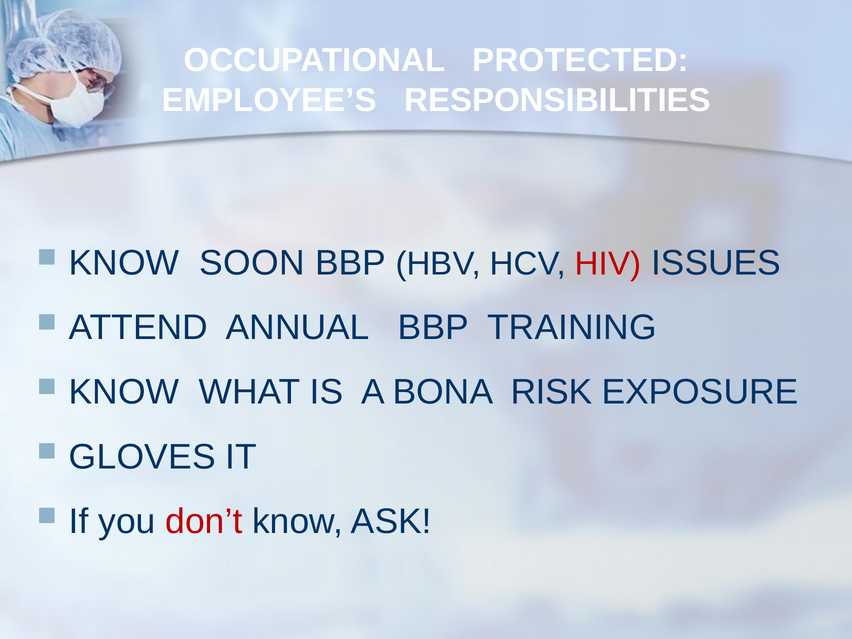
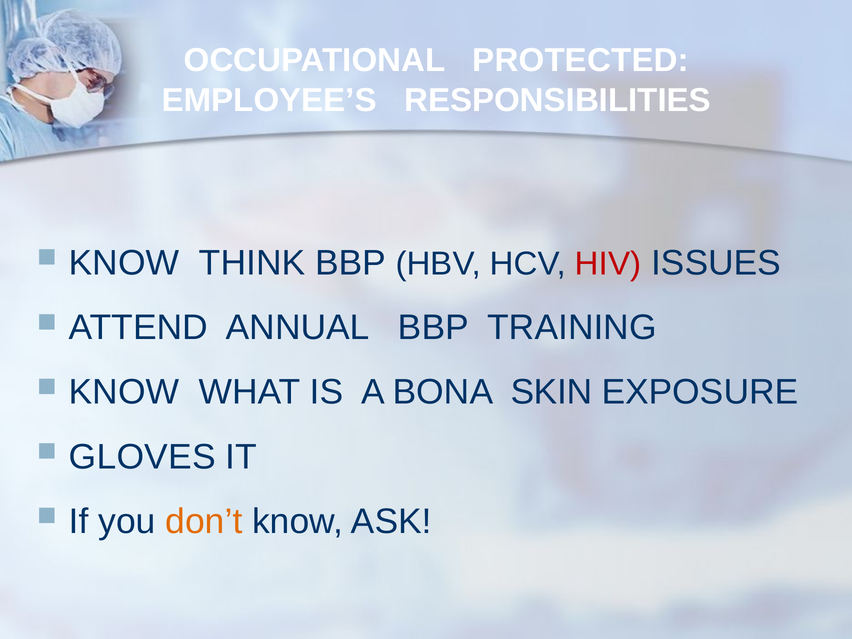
SOON: SOON -> THINK
RISK: RISK -> SKIN
don’t colour: red -> orange
